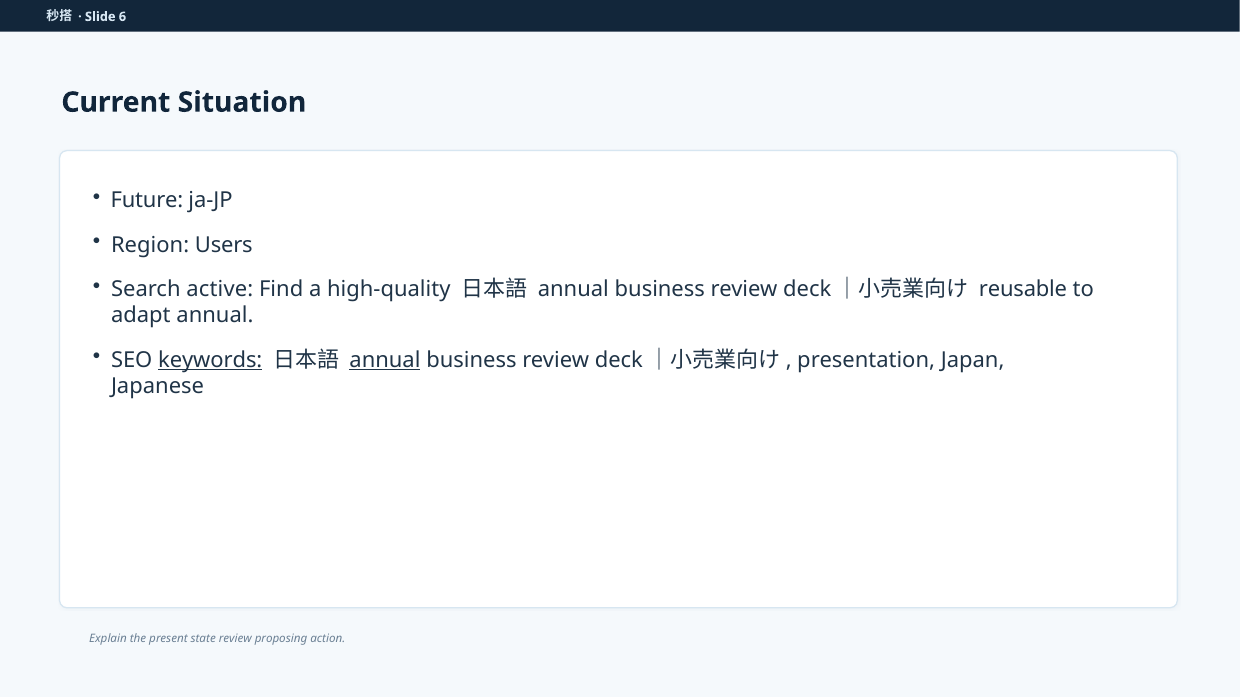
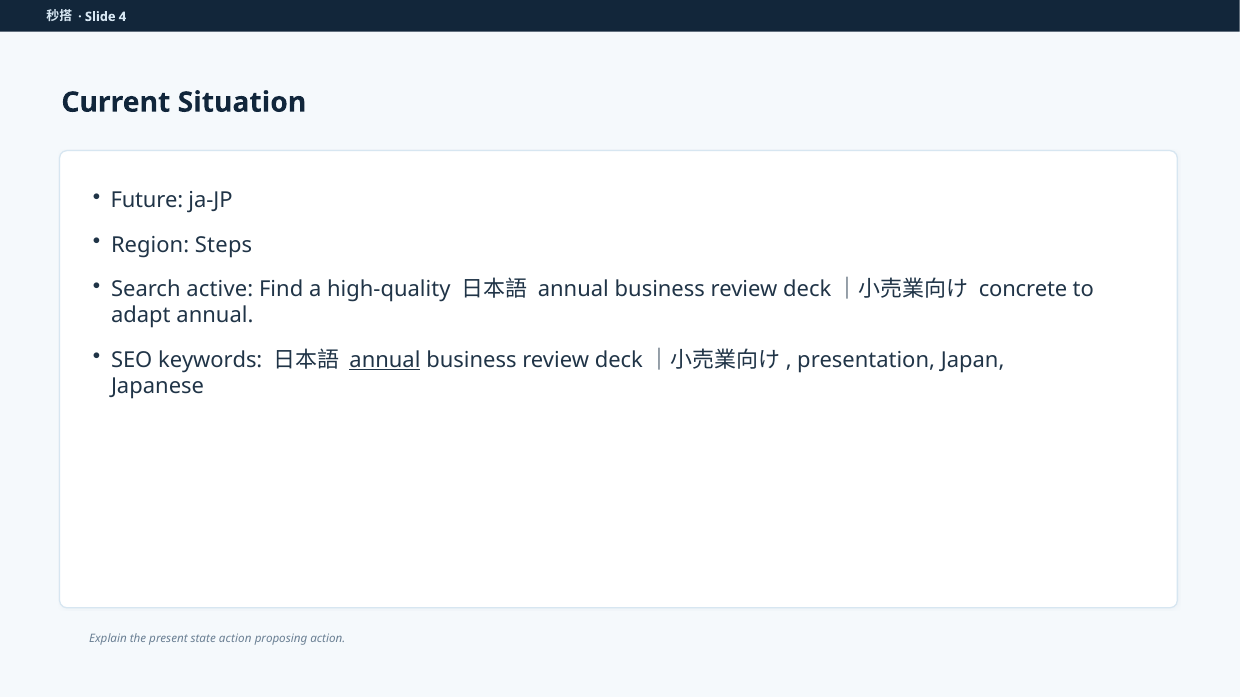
6: 6 -> 4
Users: Users -> Steps
reusable: reusable -> concrete
keywords underline: present -> none
state review: review -> action
